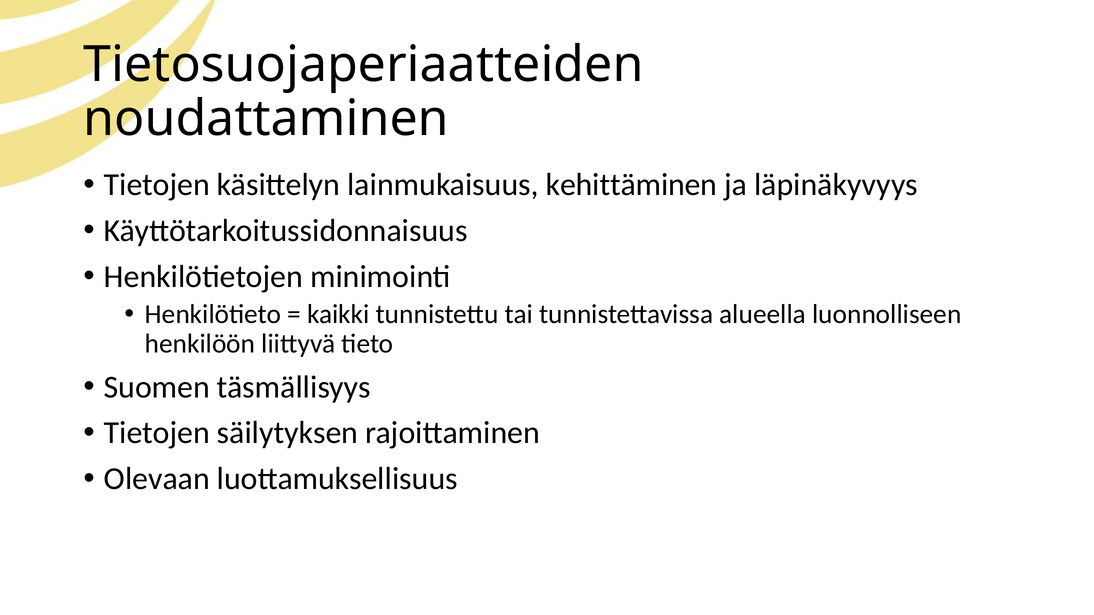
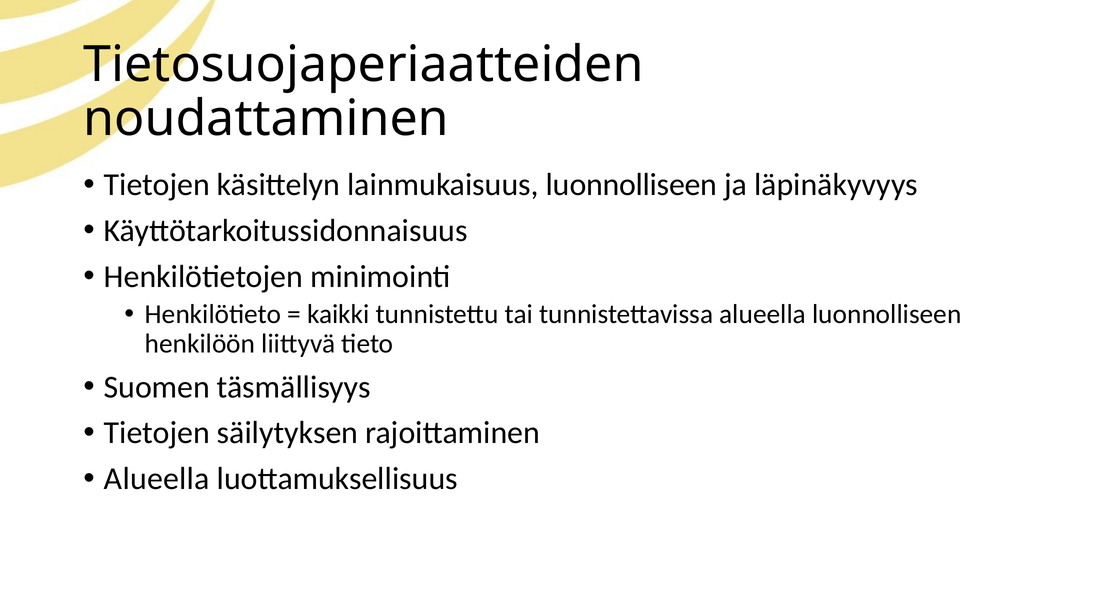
lainmukaisuus kehittäminen: kehittäminen -> luonnolliseen
Olevaan at (157, 479): Olevaan -> Alueella
